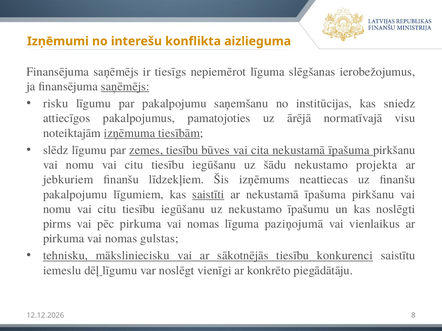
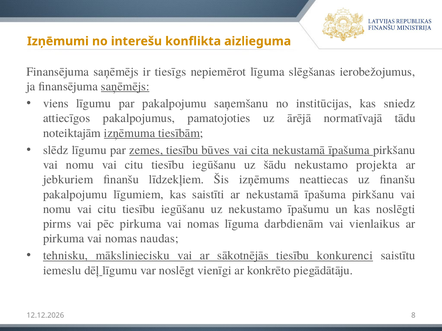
risku: risku -> viens
visu: visu -> tādu
saistīti underline: present -> none
paziņojumā: paziņojumā -> darbdienām
gulstas: gulstas -> naudas
